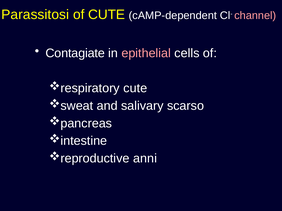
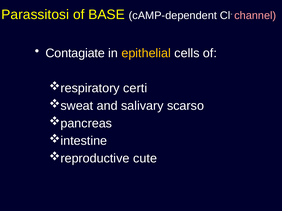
of CUTE: CUTE -> BASE
epithelial colour: pink -> yellow
cute at (135, 88): cute -> certi
anni: anni -> cute
